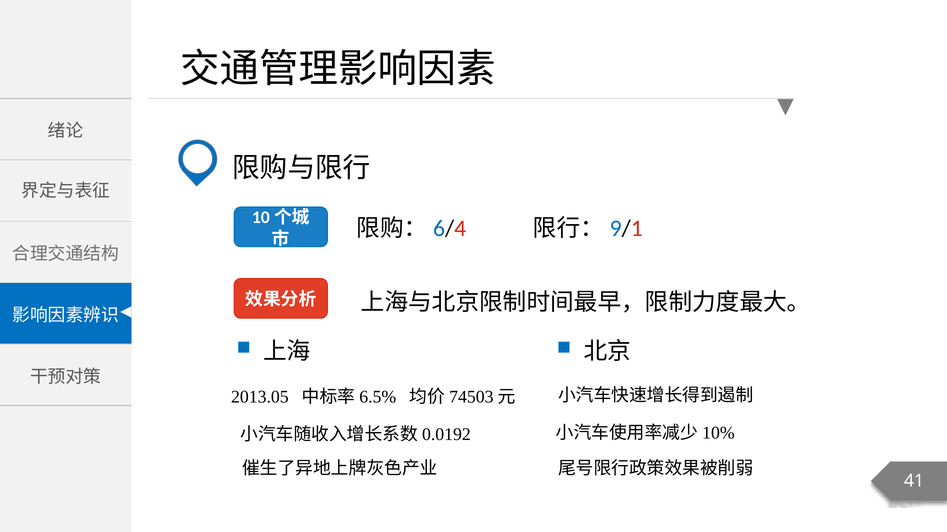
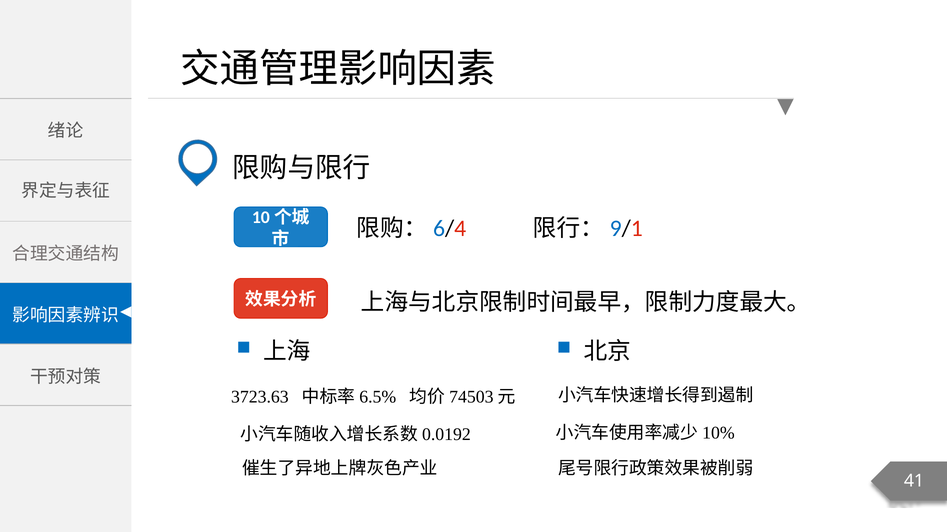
2013.05: 2013.05 -> 3723.63
